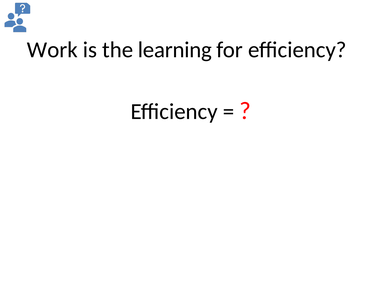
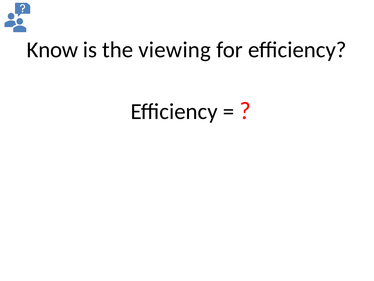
Work: Work -> Know
learning: learning -> viewing
